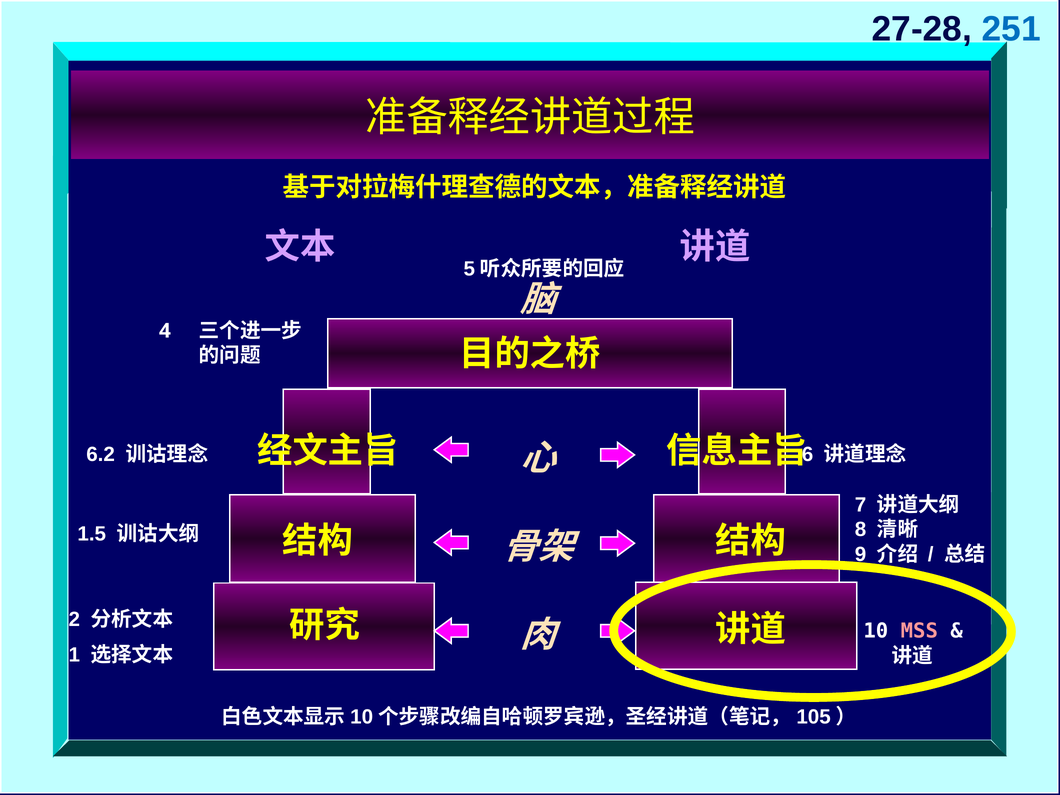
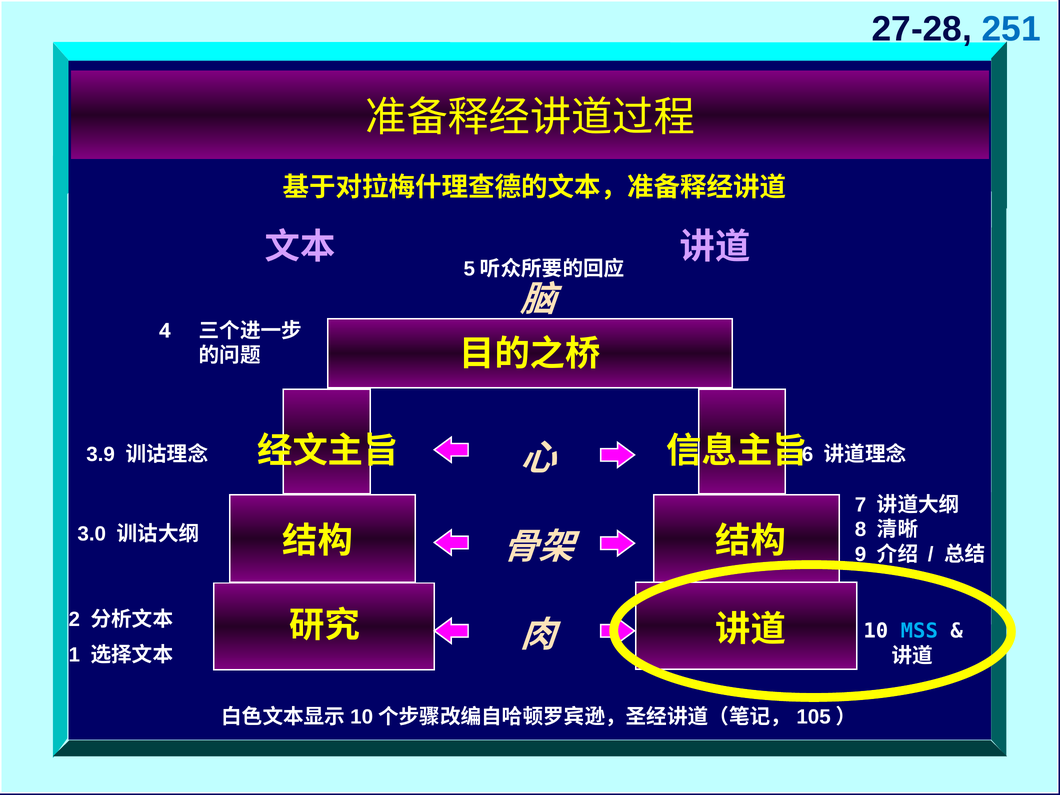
6.2: 6.2 -> 3.9
1.5: 1.5 -> 3.0
MSS colour: pink -> light blue
